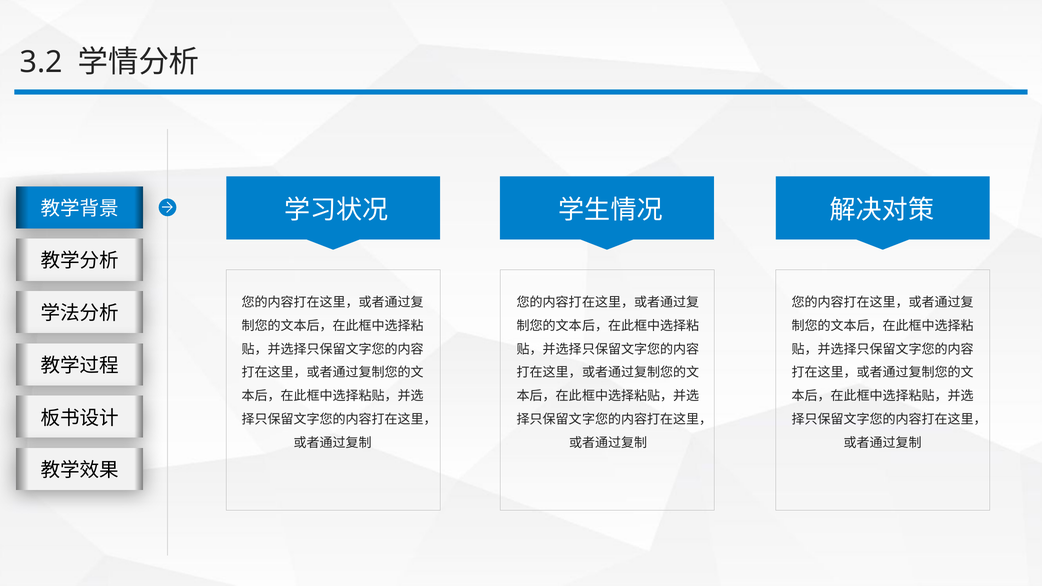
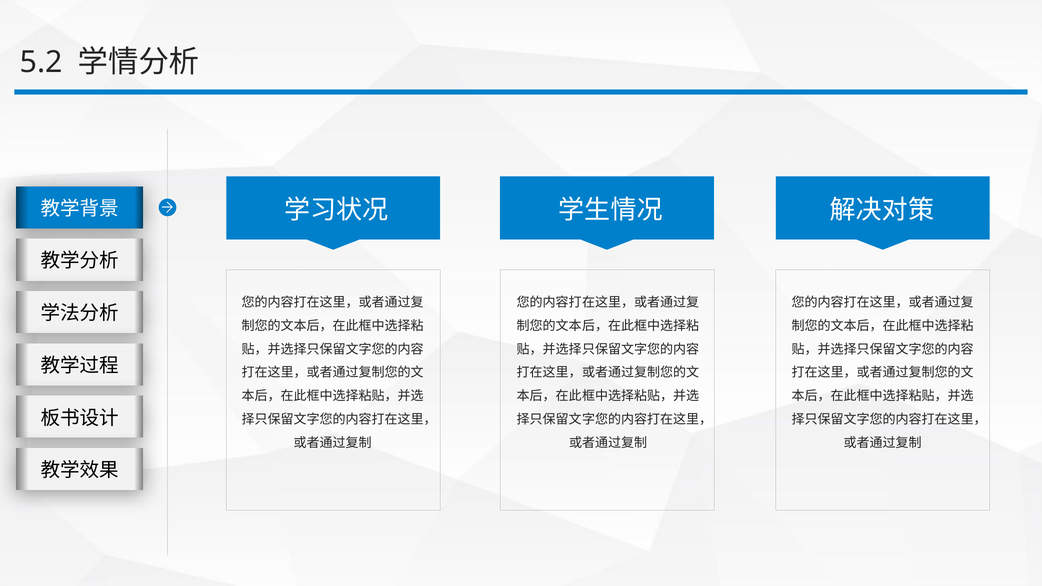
3.2: 3.2 -> 5.2
